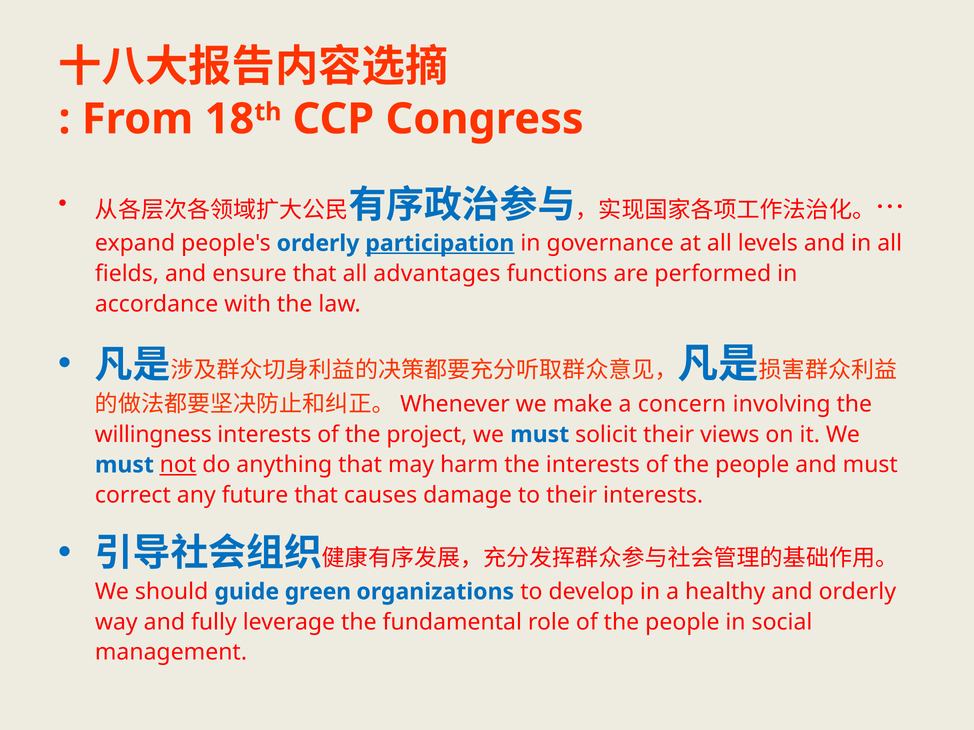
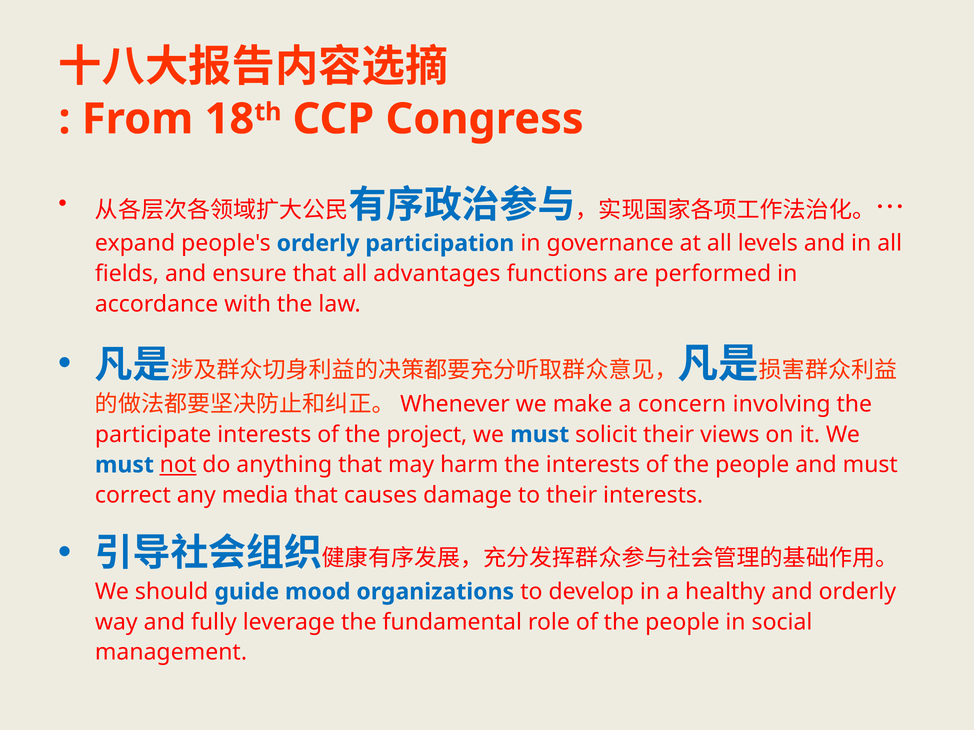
participation underline: present -> none
willingness: willingness -> participate
future: future -> media
green: green -> mood
